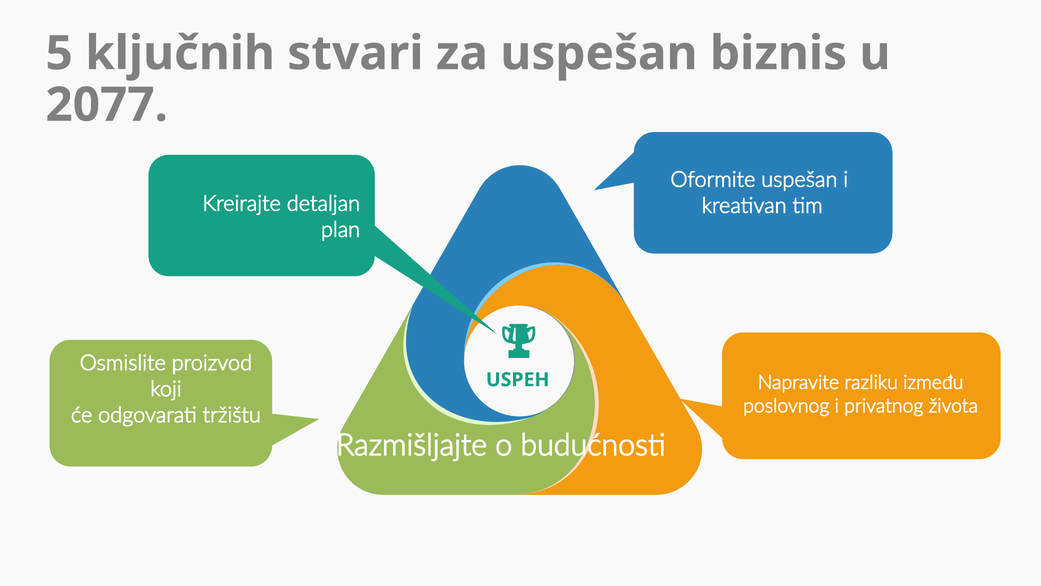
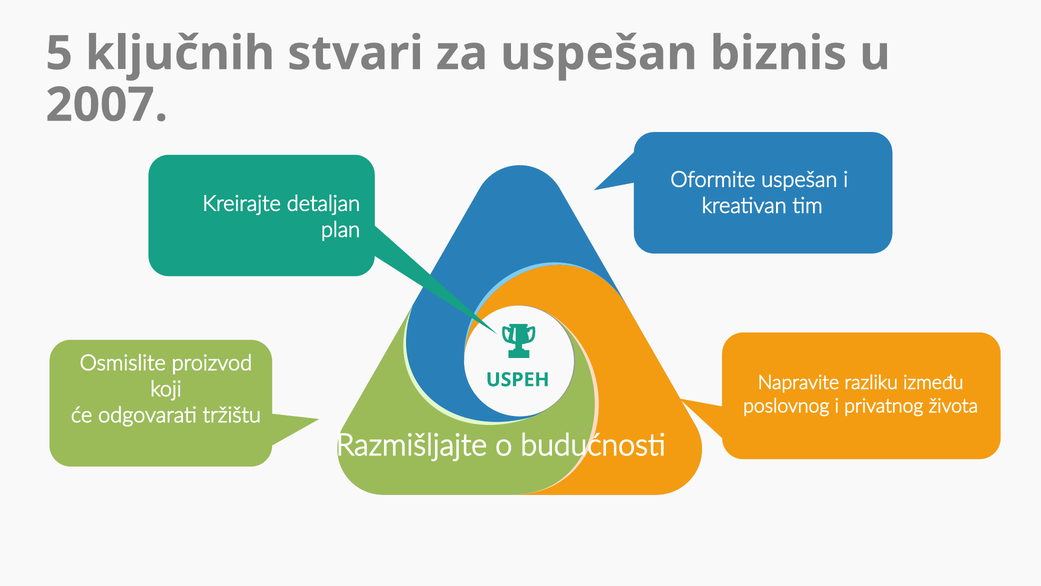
2077: 2077 -> 2007
